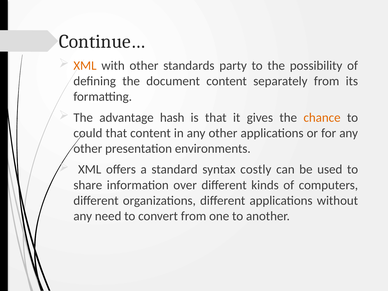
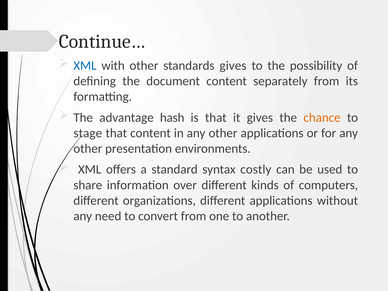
XML at (85, 66) colour: orange -> blue
standards party: party -> gives
could: could -> stage
